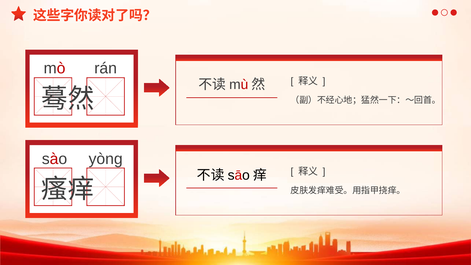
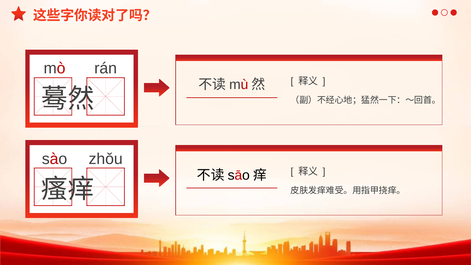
yòng: yòng -> zhǒu
